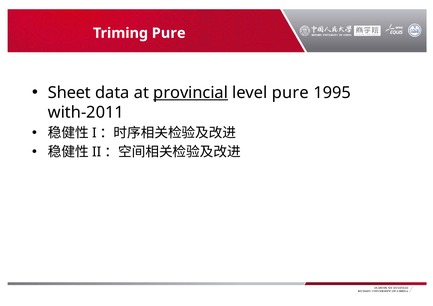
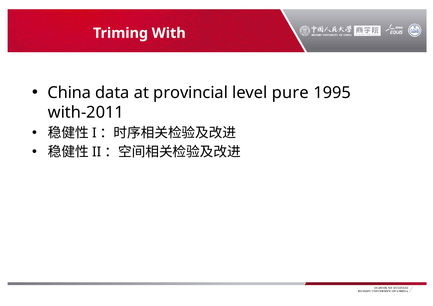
Triming Pure: Pure -> With
Sheet: Sheet -> China
provincial underline: present -> none
